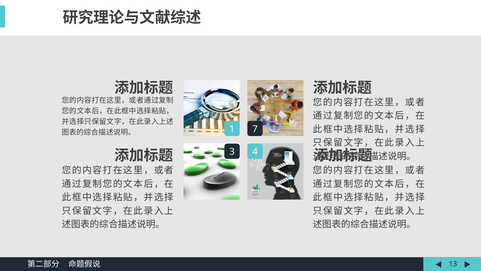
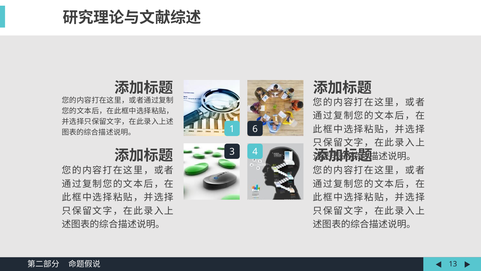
7: 7 -> 6
